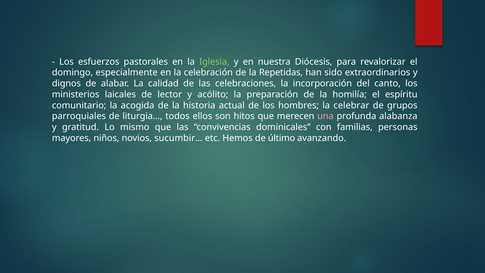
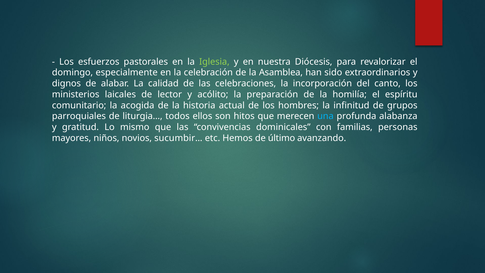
Repetidas: Repetidas -> Asamblea
celebrar: celebrar -> infinitud
una colour: pink -> light blue
